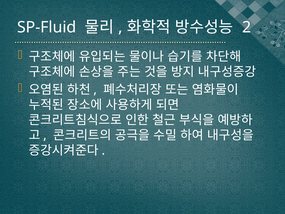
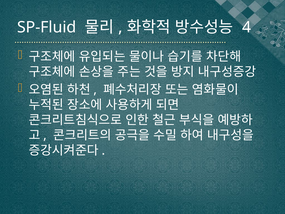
2: 2 -> 4
